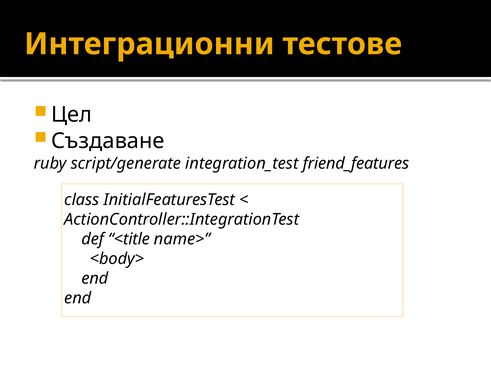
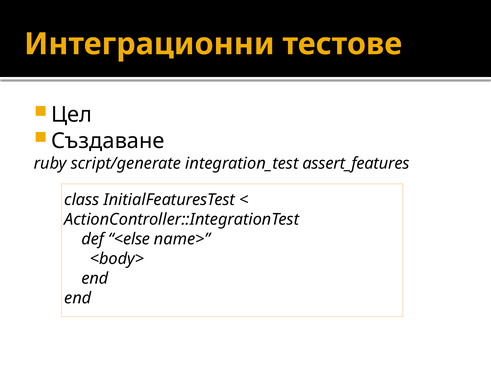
friend_features: friend_features -> assert_features
<title: <title -> <else
